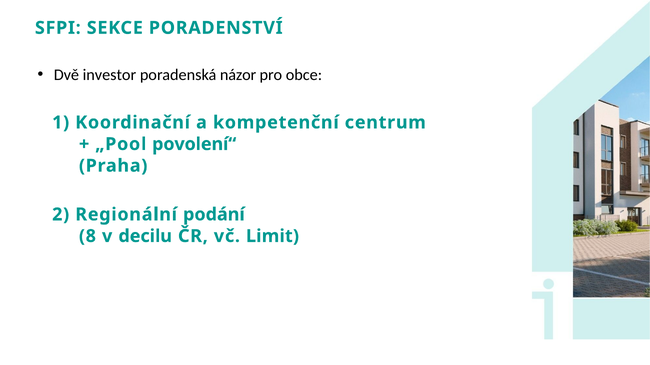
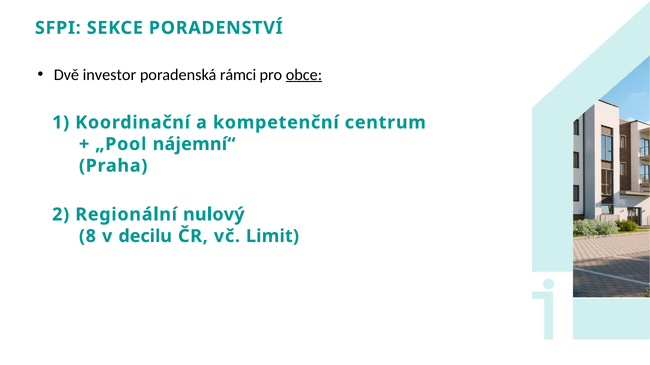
názor: názor -> rámci
obce underline: none -> present
povolení“: povolení“ -> nájemní“
podání: podání -> nulový
